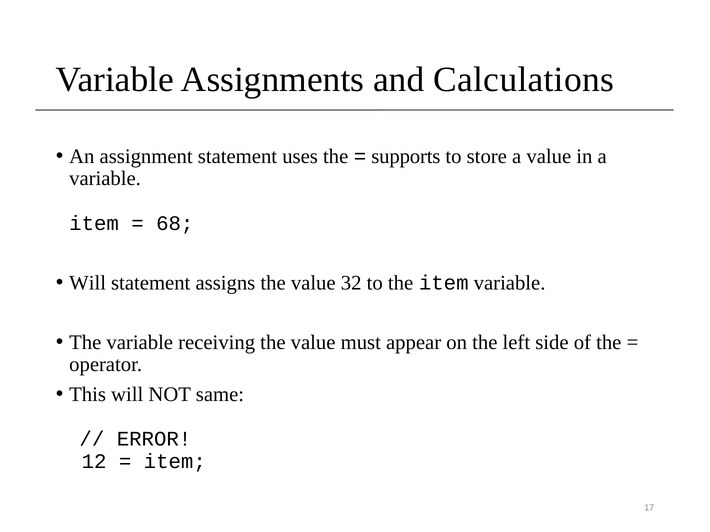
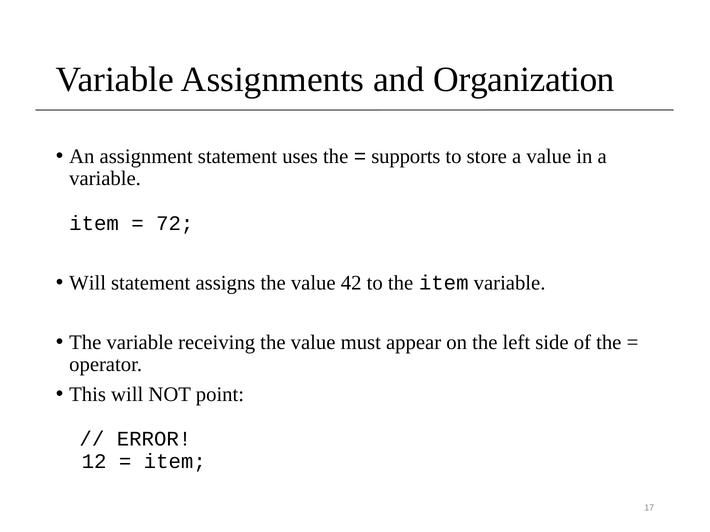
Calculations: Calculations -> Organization
68: 68 -> 72
32: 32 -> 42
same: same -> point
